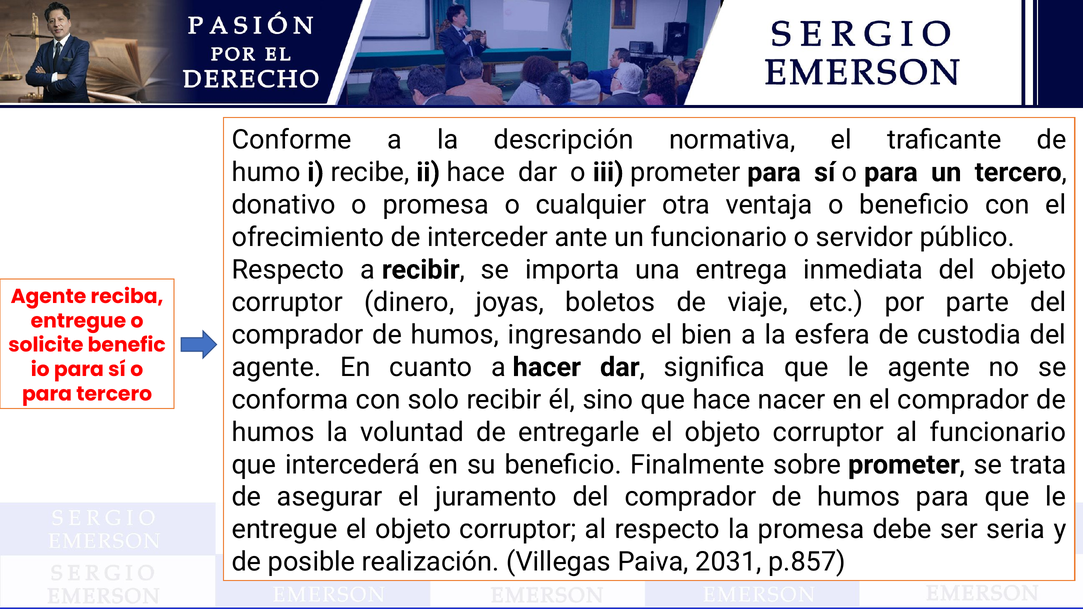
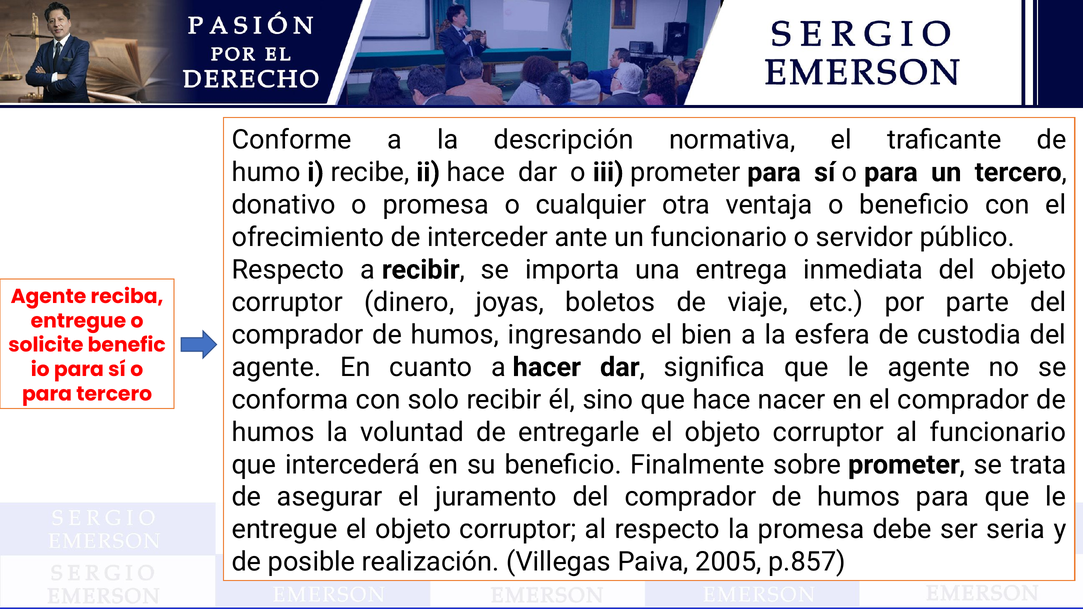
2031: 2031 -> 2005
